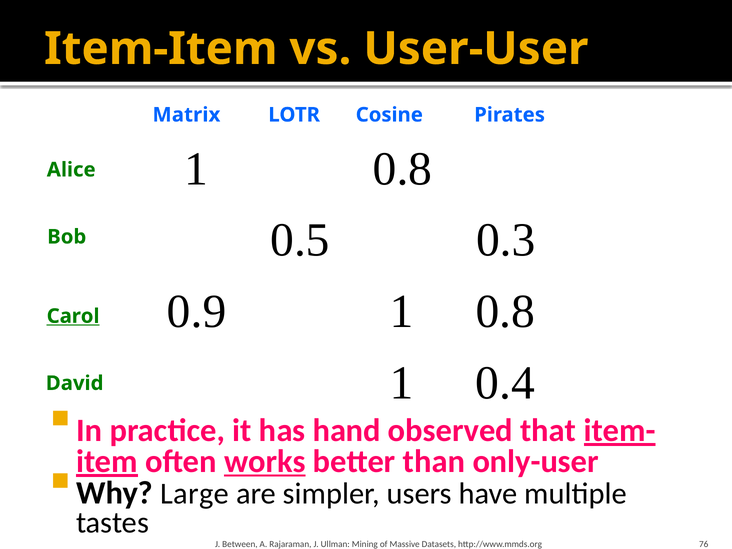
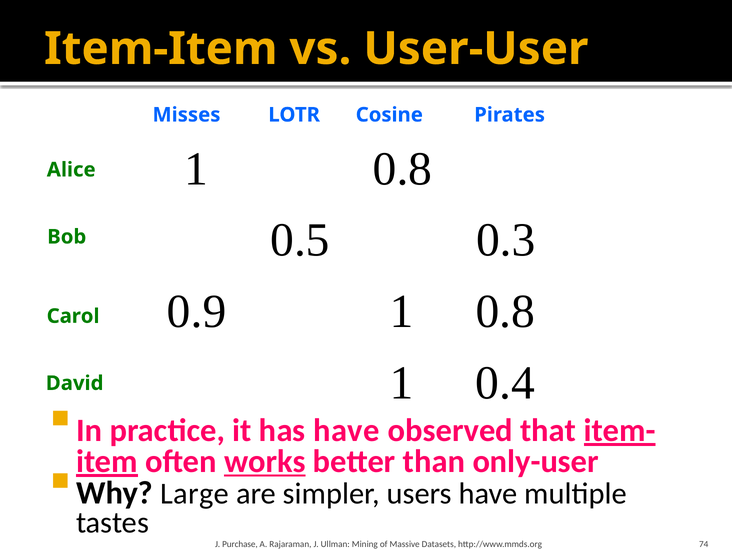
Matrix: Matrix -> Misses
Carol underline: present -> none
has hand: hand -> have
Between: Between -> Purchase
76: 76 -> 74
